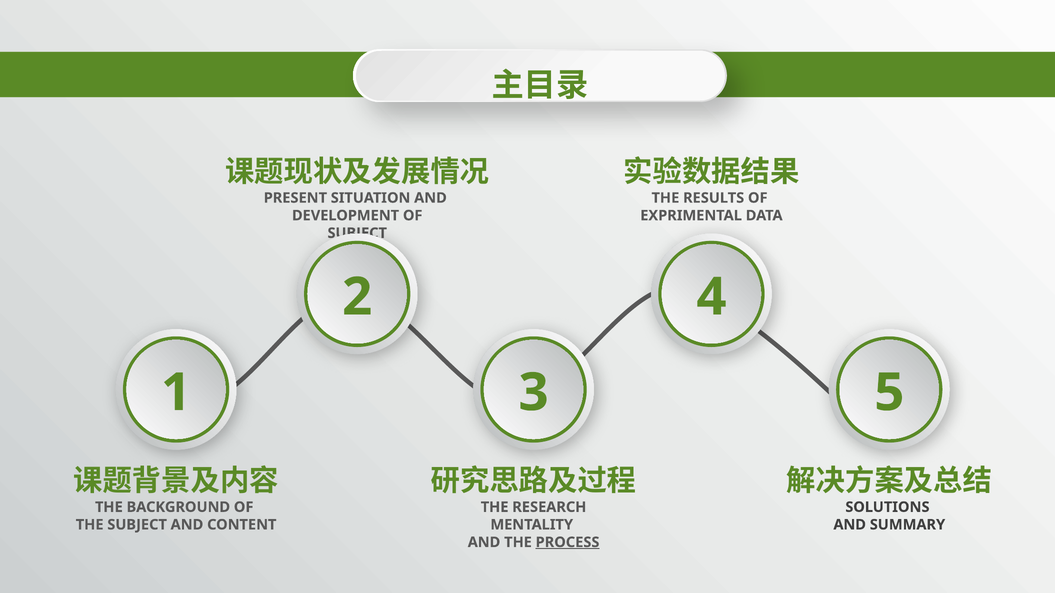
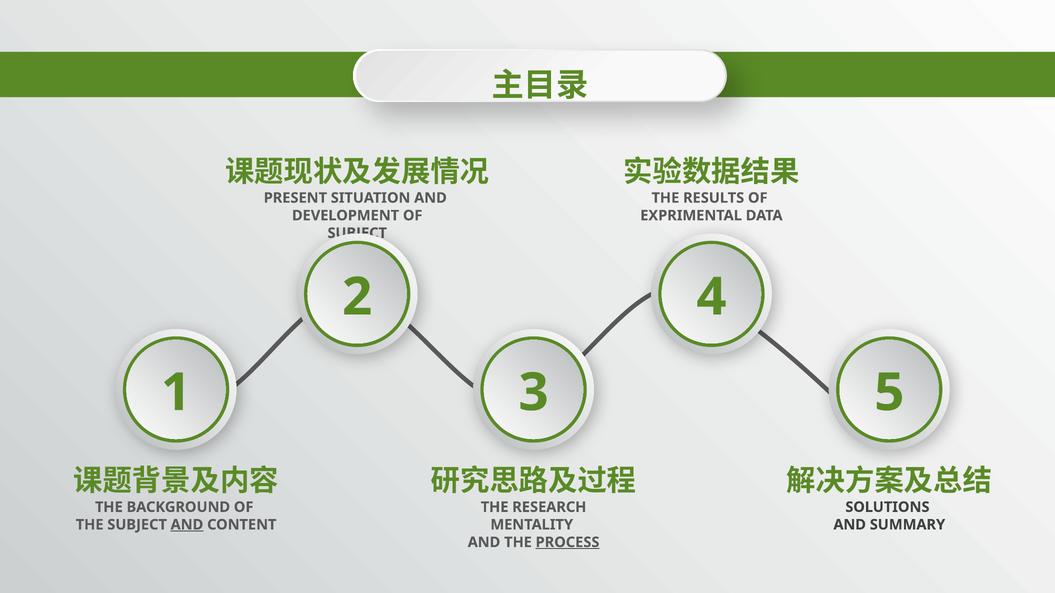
AND at (187, 525) underline: none -> present
